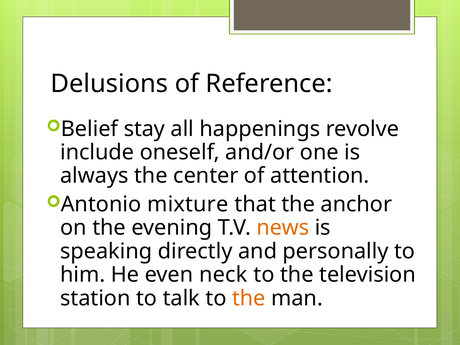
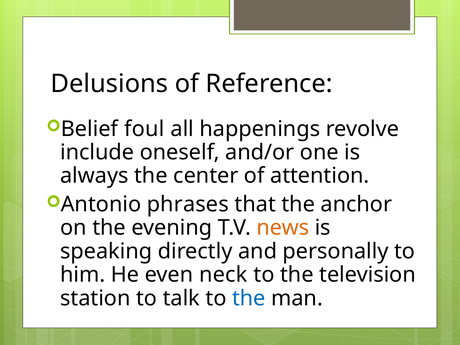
stay: stay -> foul
mixture: mixture -> phrases
the at (249, 298) colour: orange -> blue
